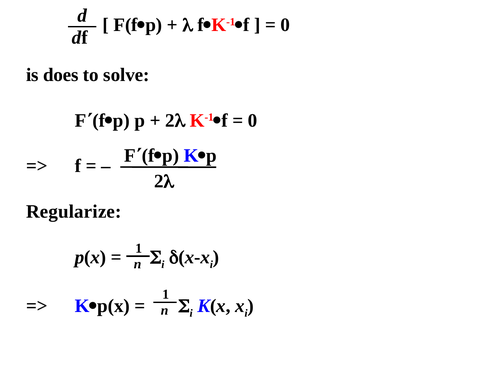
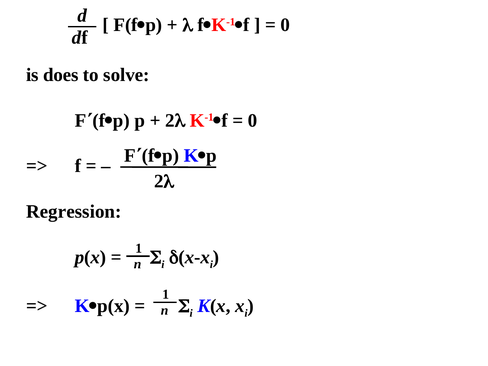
Regularize: Regularize -> Regression
